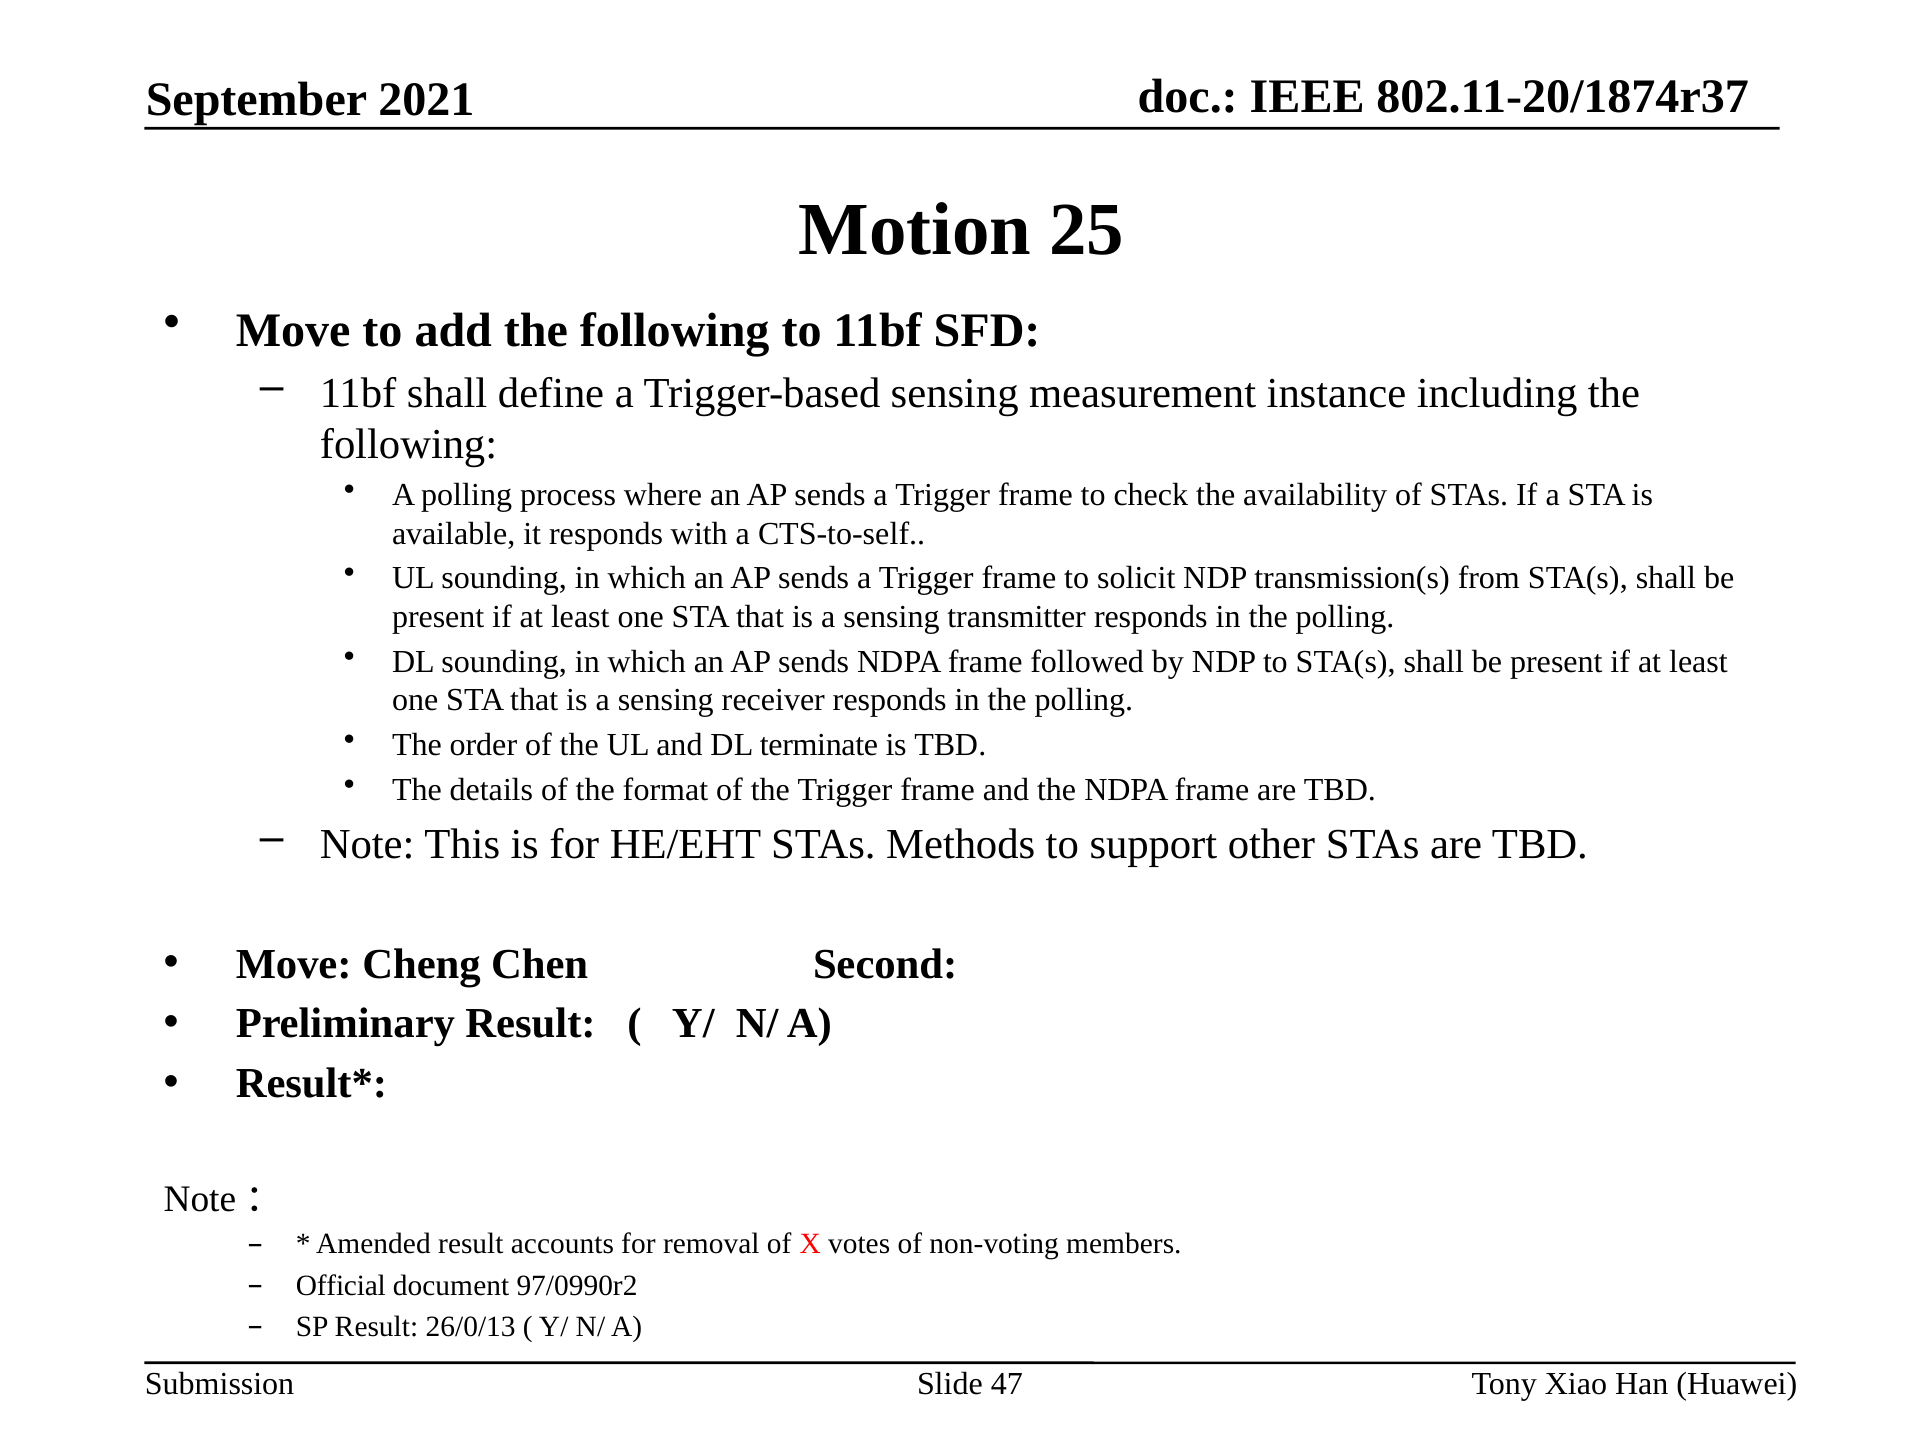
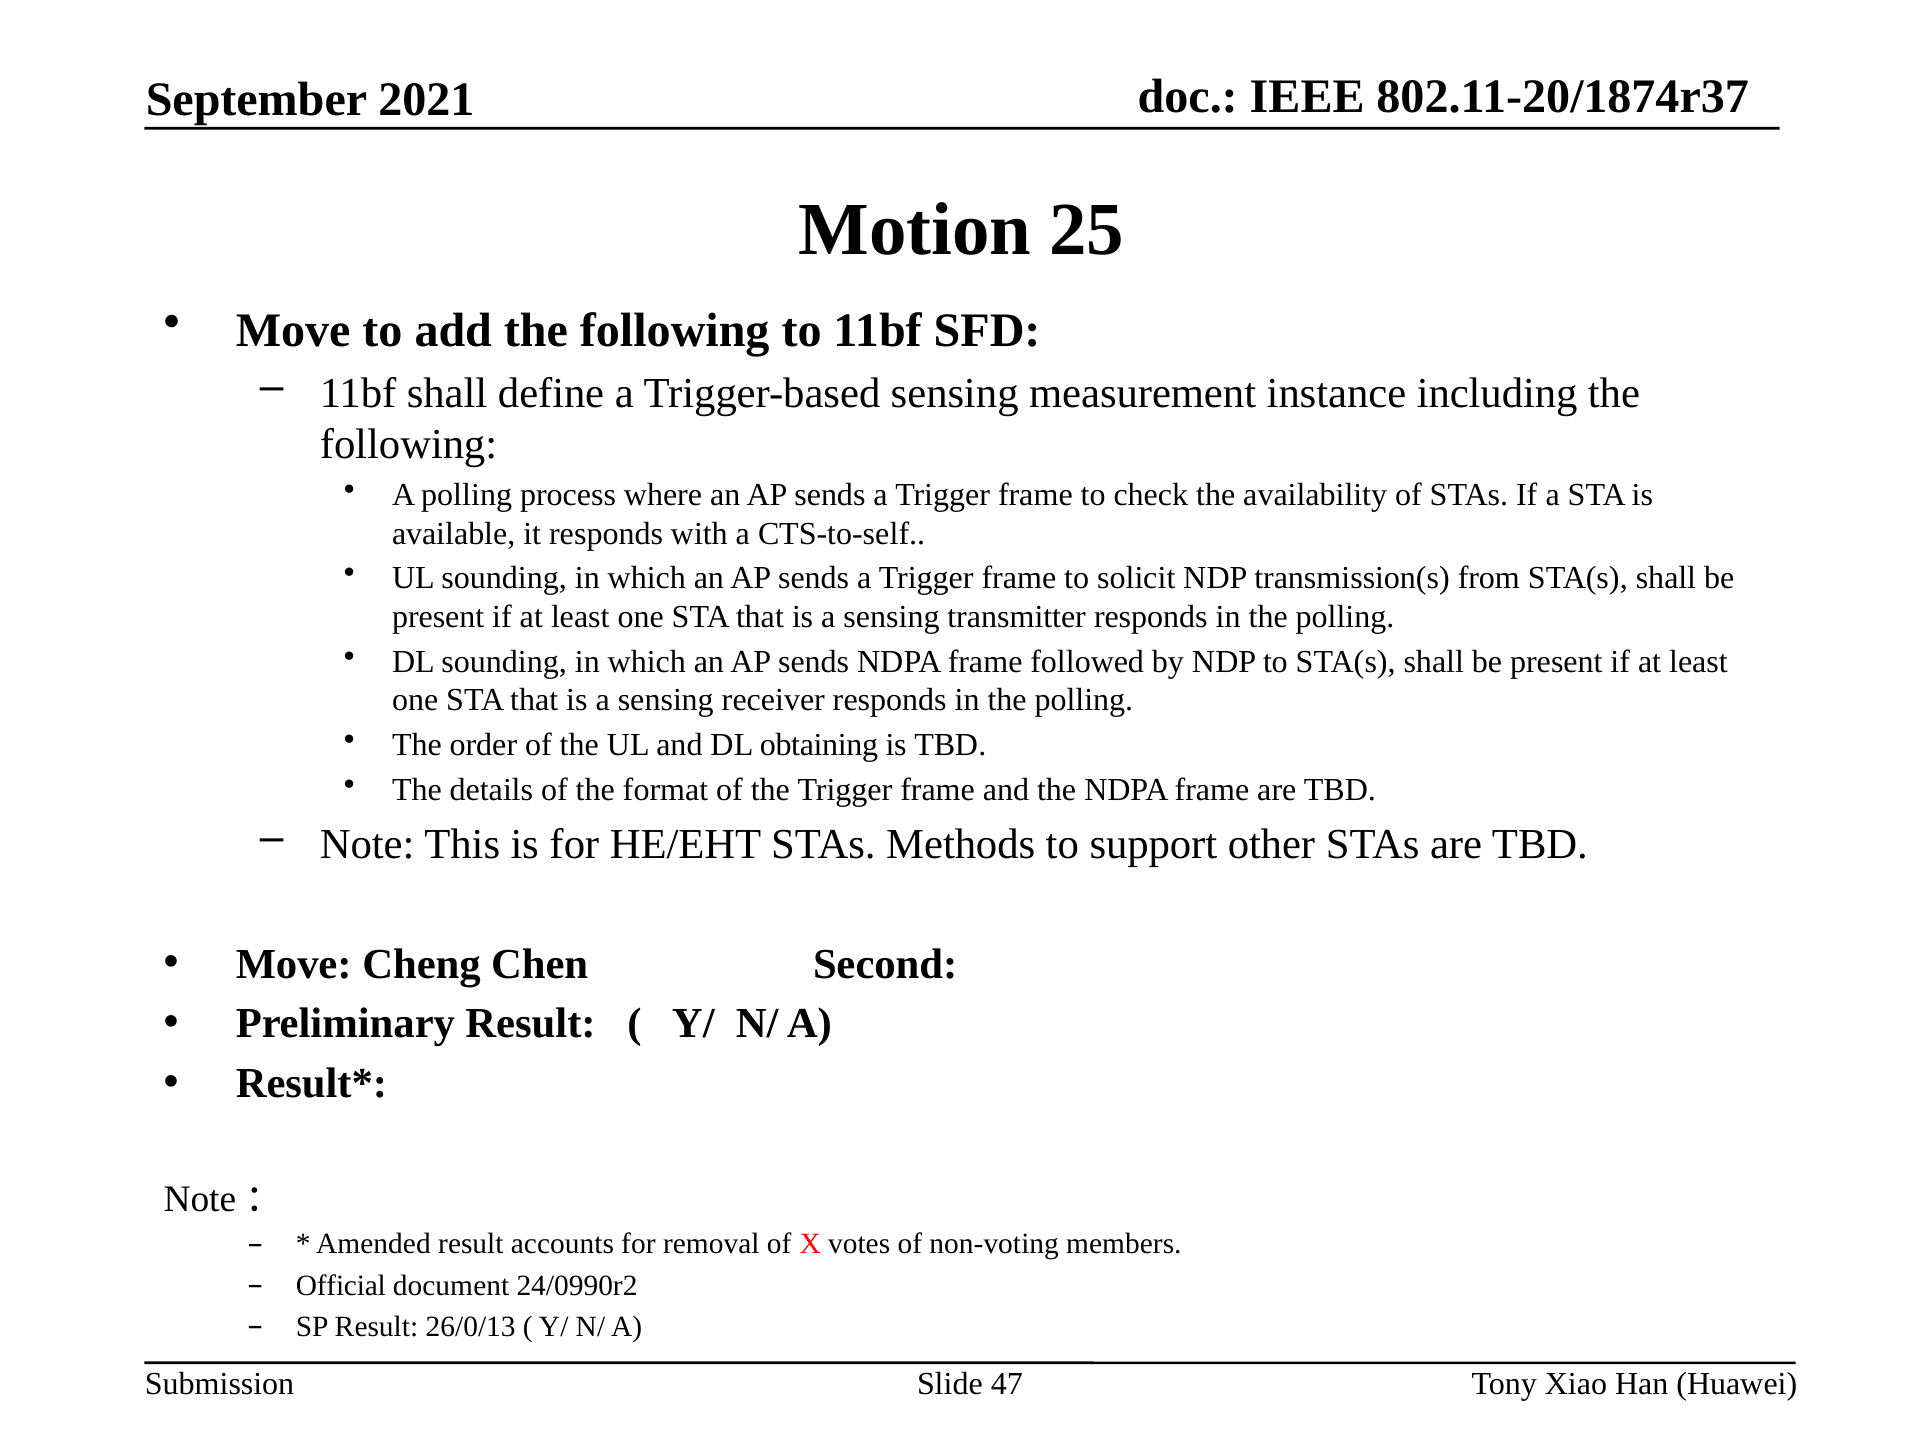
terminate: terminate -> obtaining
97/0990r2: 97/0990r2 -> 24/0990r2
